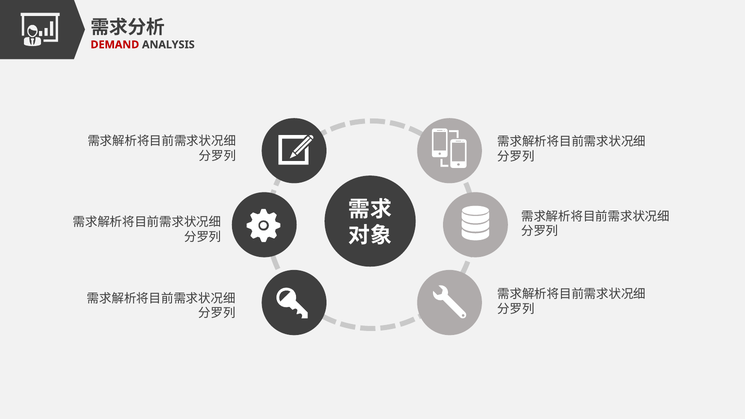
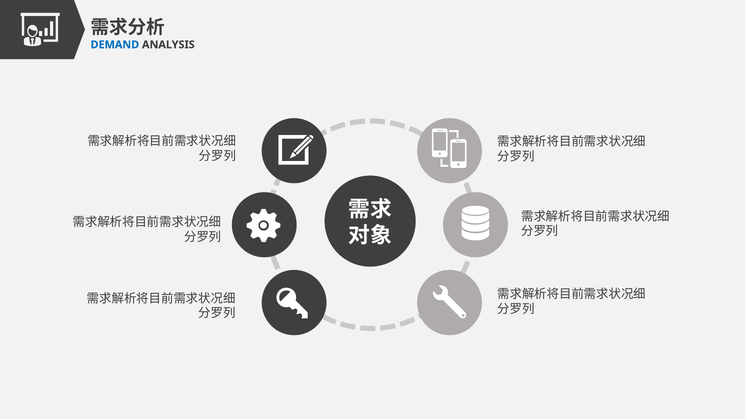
DEMAND colour: red -> blue
